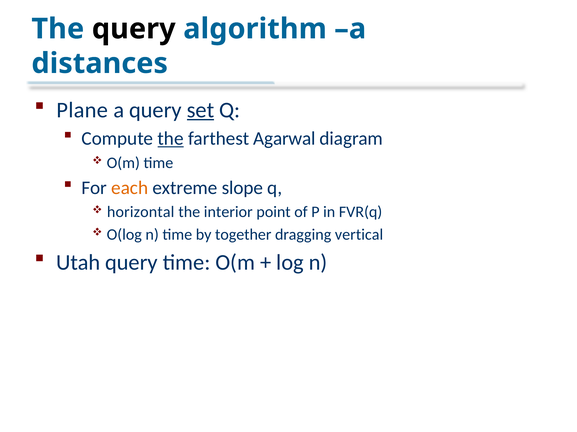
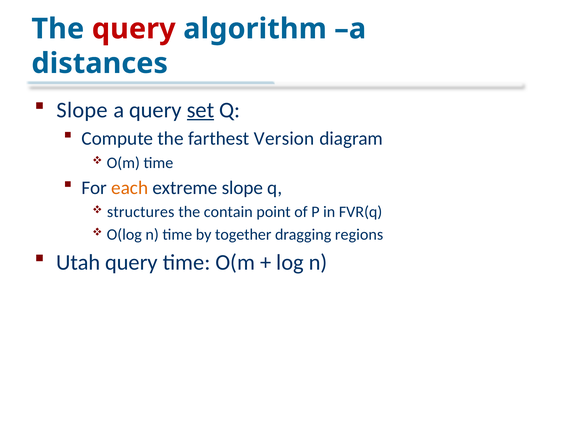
query at (134, 29) colour: black -> red
Plane at (82, 110): Plane -> Slope
the at (171, 139) underline: present -> none
Agarwal: Agarwal -> Version
horizontal: horizontal -> structures
interior: interior -> contain
vertical: vertical -> regions
